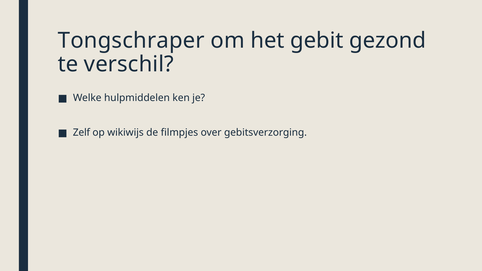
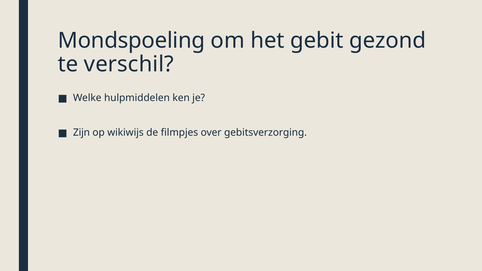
Tongschraper: Tongschraper -> Mondspoeling
Zelf: Zelf -> Zijn
